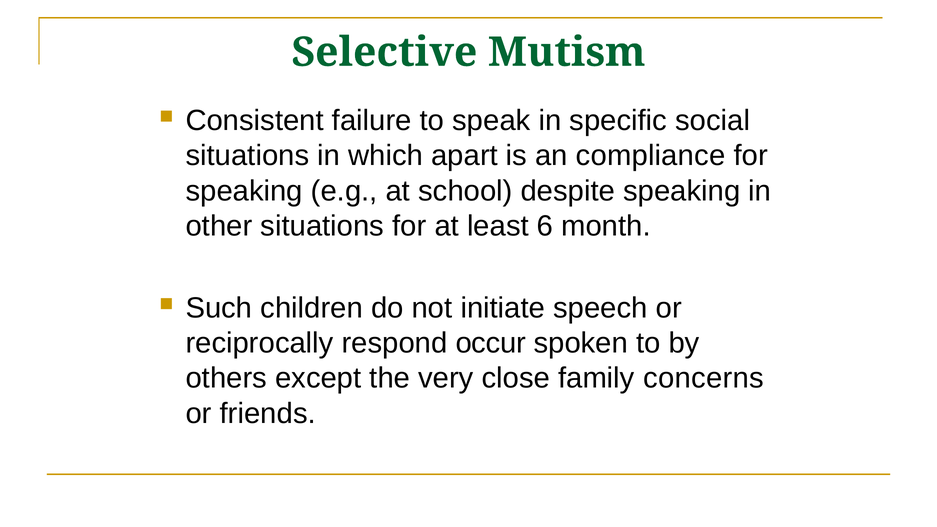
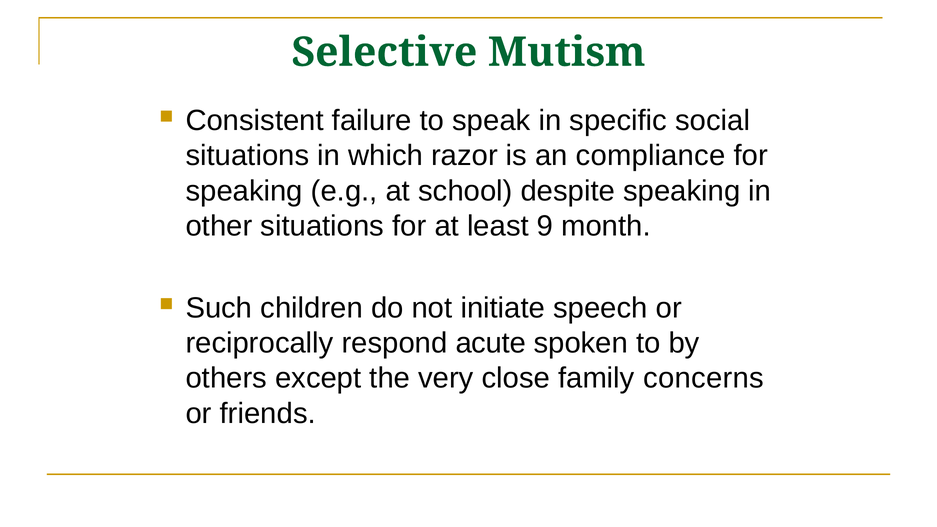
apart: apart -> razor
6: 6 -> 9
occur: occur -> acute
